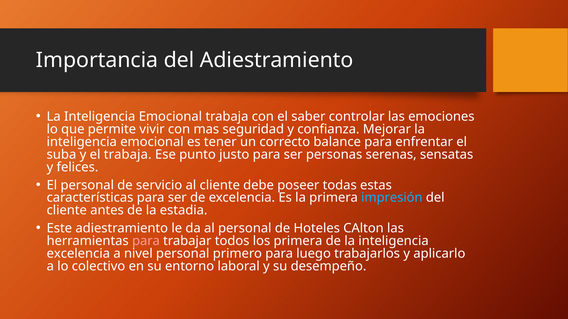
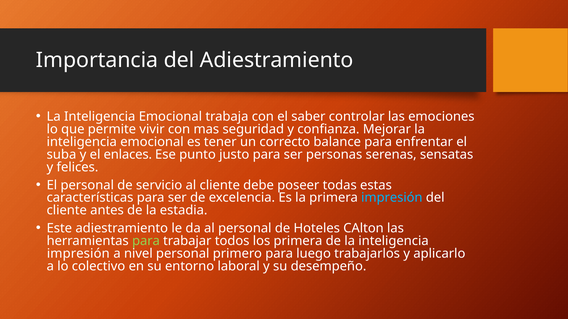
el trabaja: trabaja -> enlaces
para at (146, 241) colour: pink -> light green
excelencia at (78, 254): excelencia -> impresión
